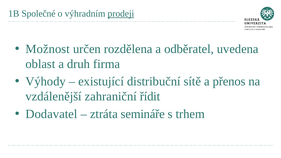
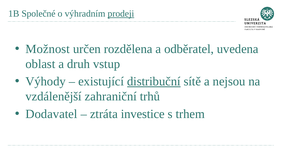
firma: firma -> vstup
distribuční underline: none -> present
přenos: přenos -> nejsou
řídit: řídit -> trhů
semináře: semináře -> investice
